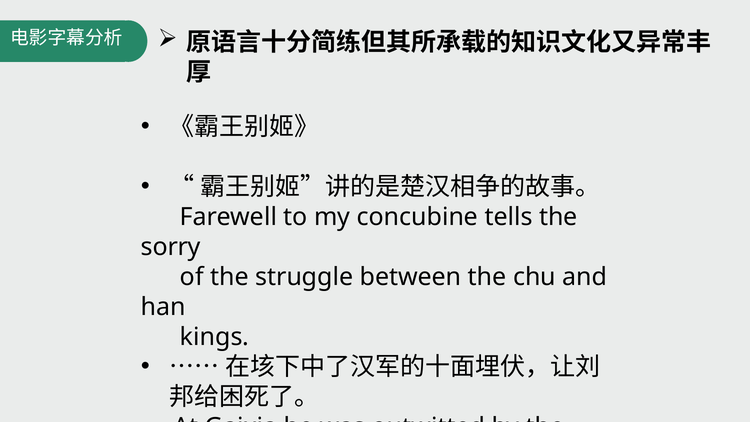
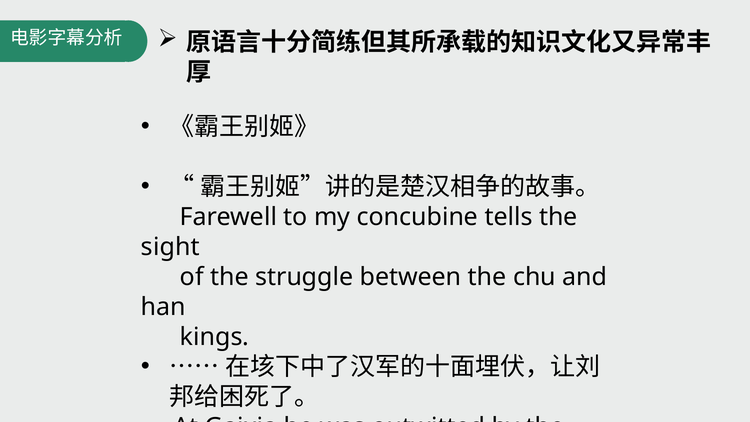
sorry: sorry -> sight
